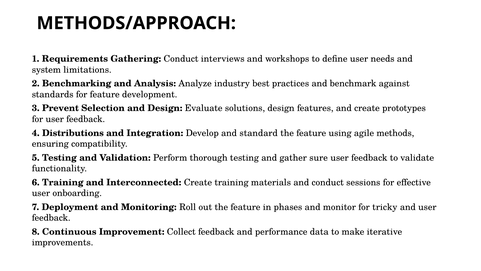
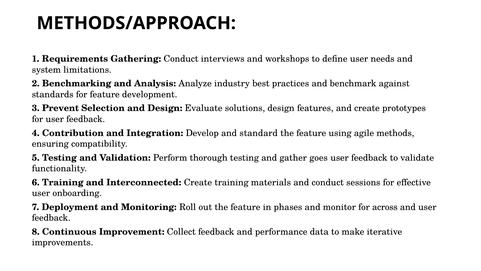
Distributions: Distributions -> Contribution
sure: sure -> goes
tricky: tricky -> across
